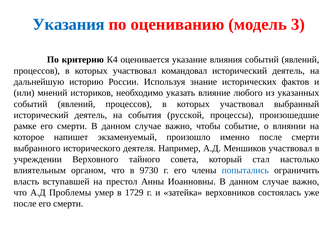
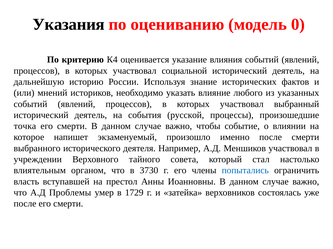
Указания colour: blue -> black
3: 3 -> 0
командовал: командовал -> социальной
рамке: рамке -> точка
9730: 9730 -> 3730
